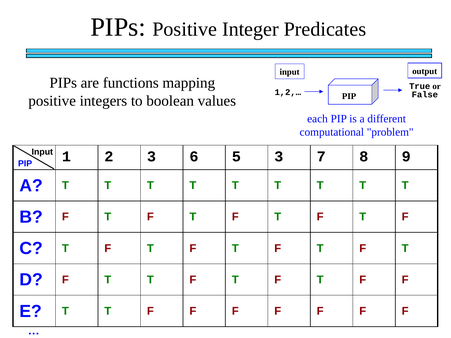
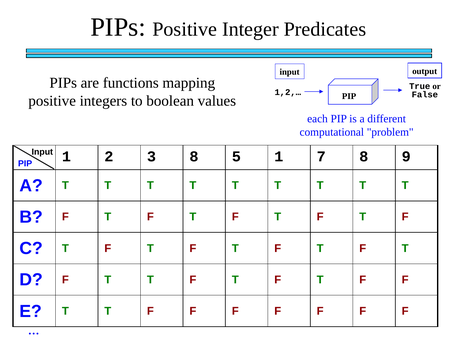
3 6: 6 -> 8
5 3: 3 -> 1
